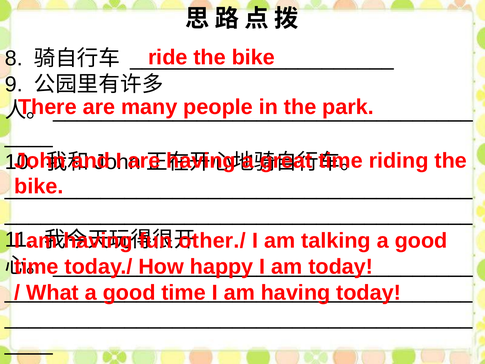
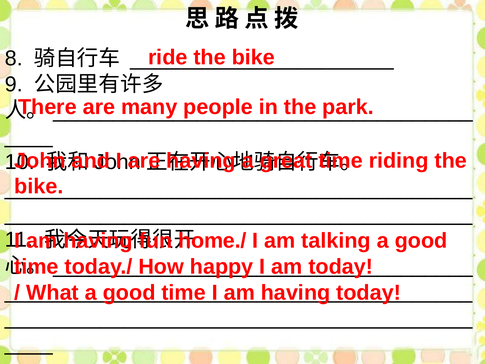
other./: other./ -> home./
